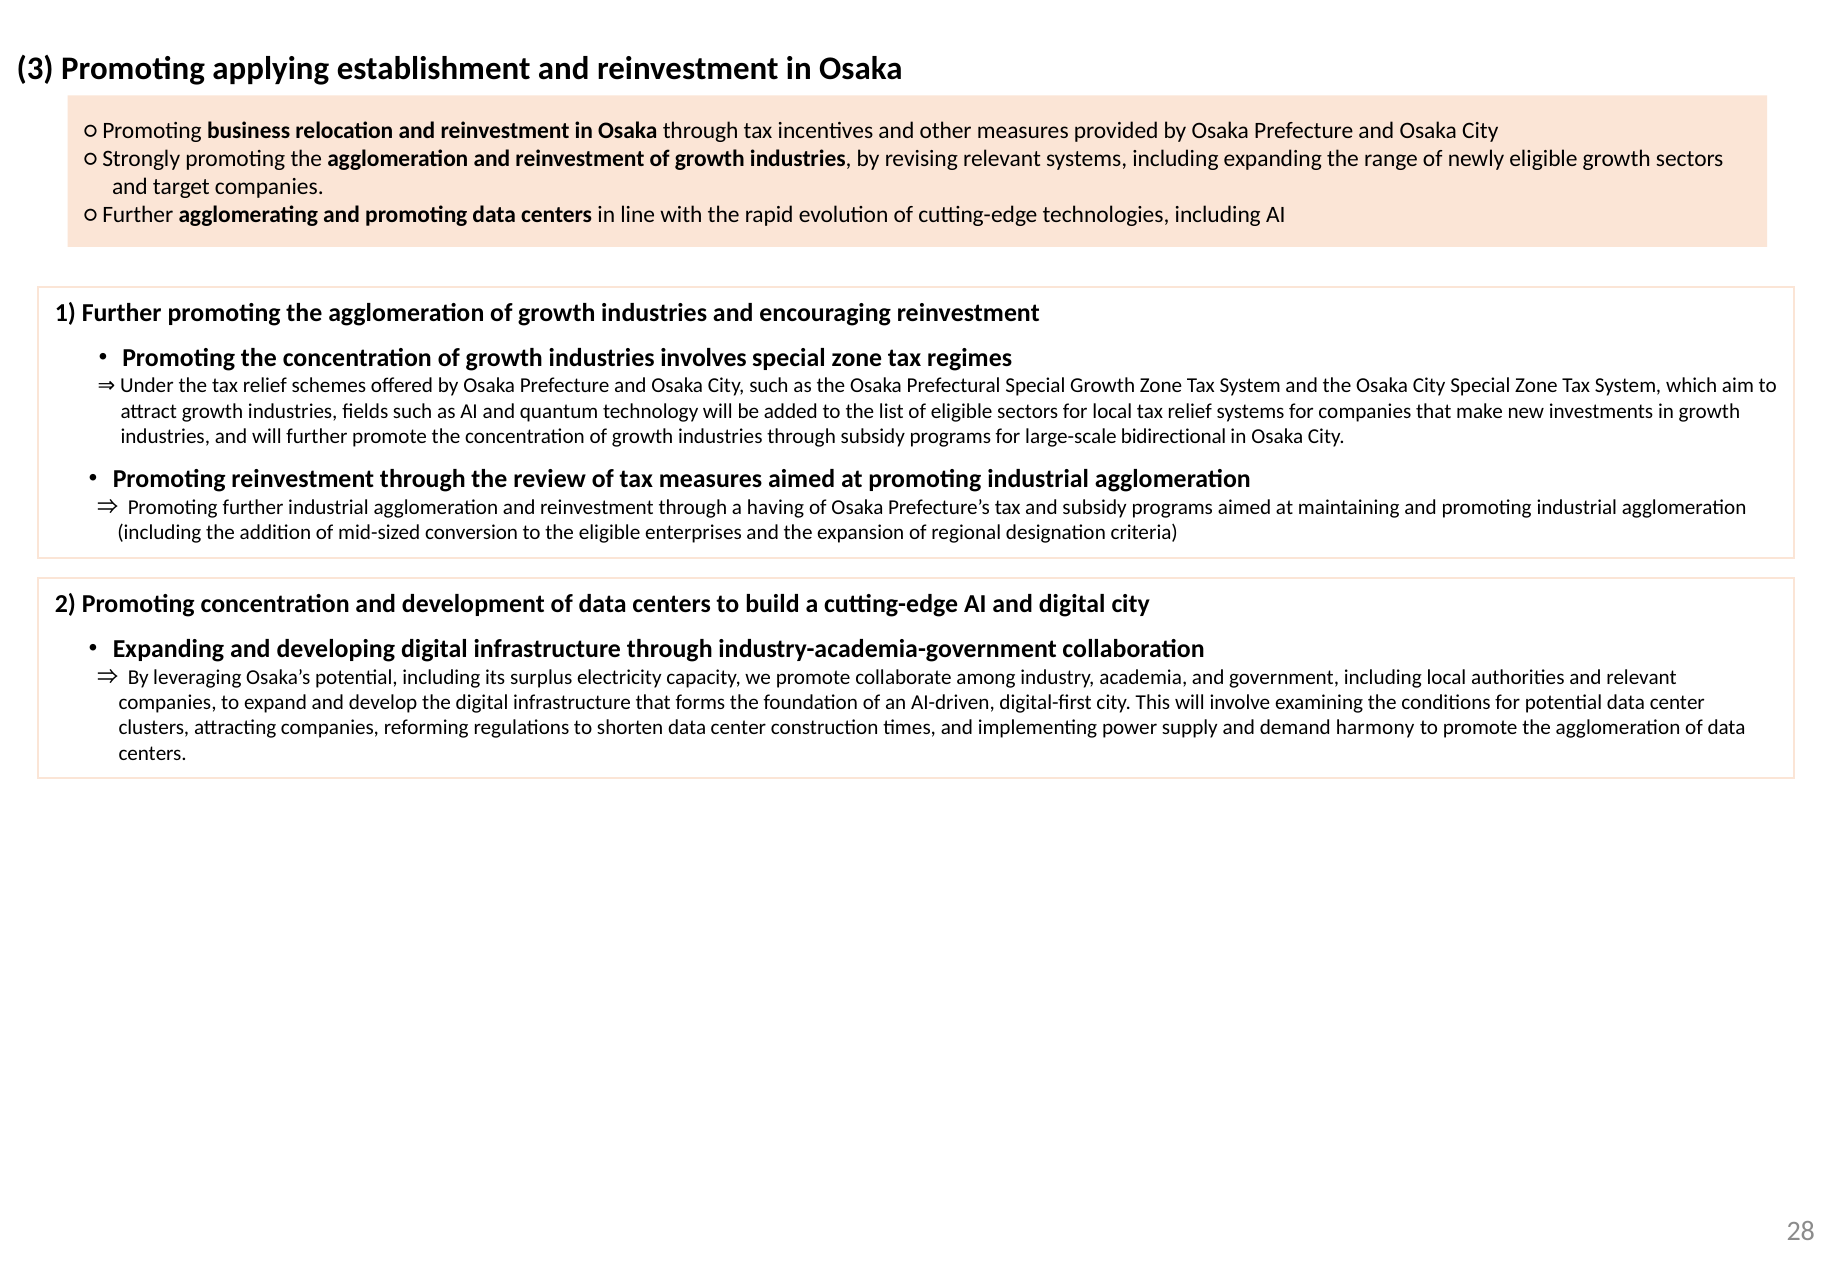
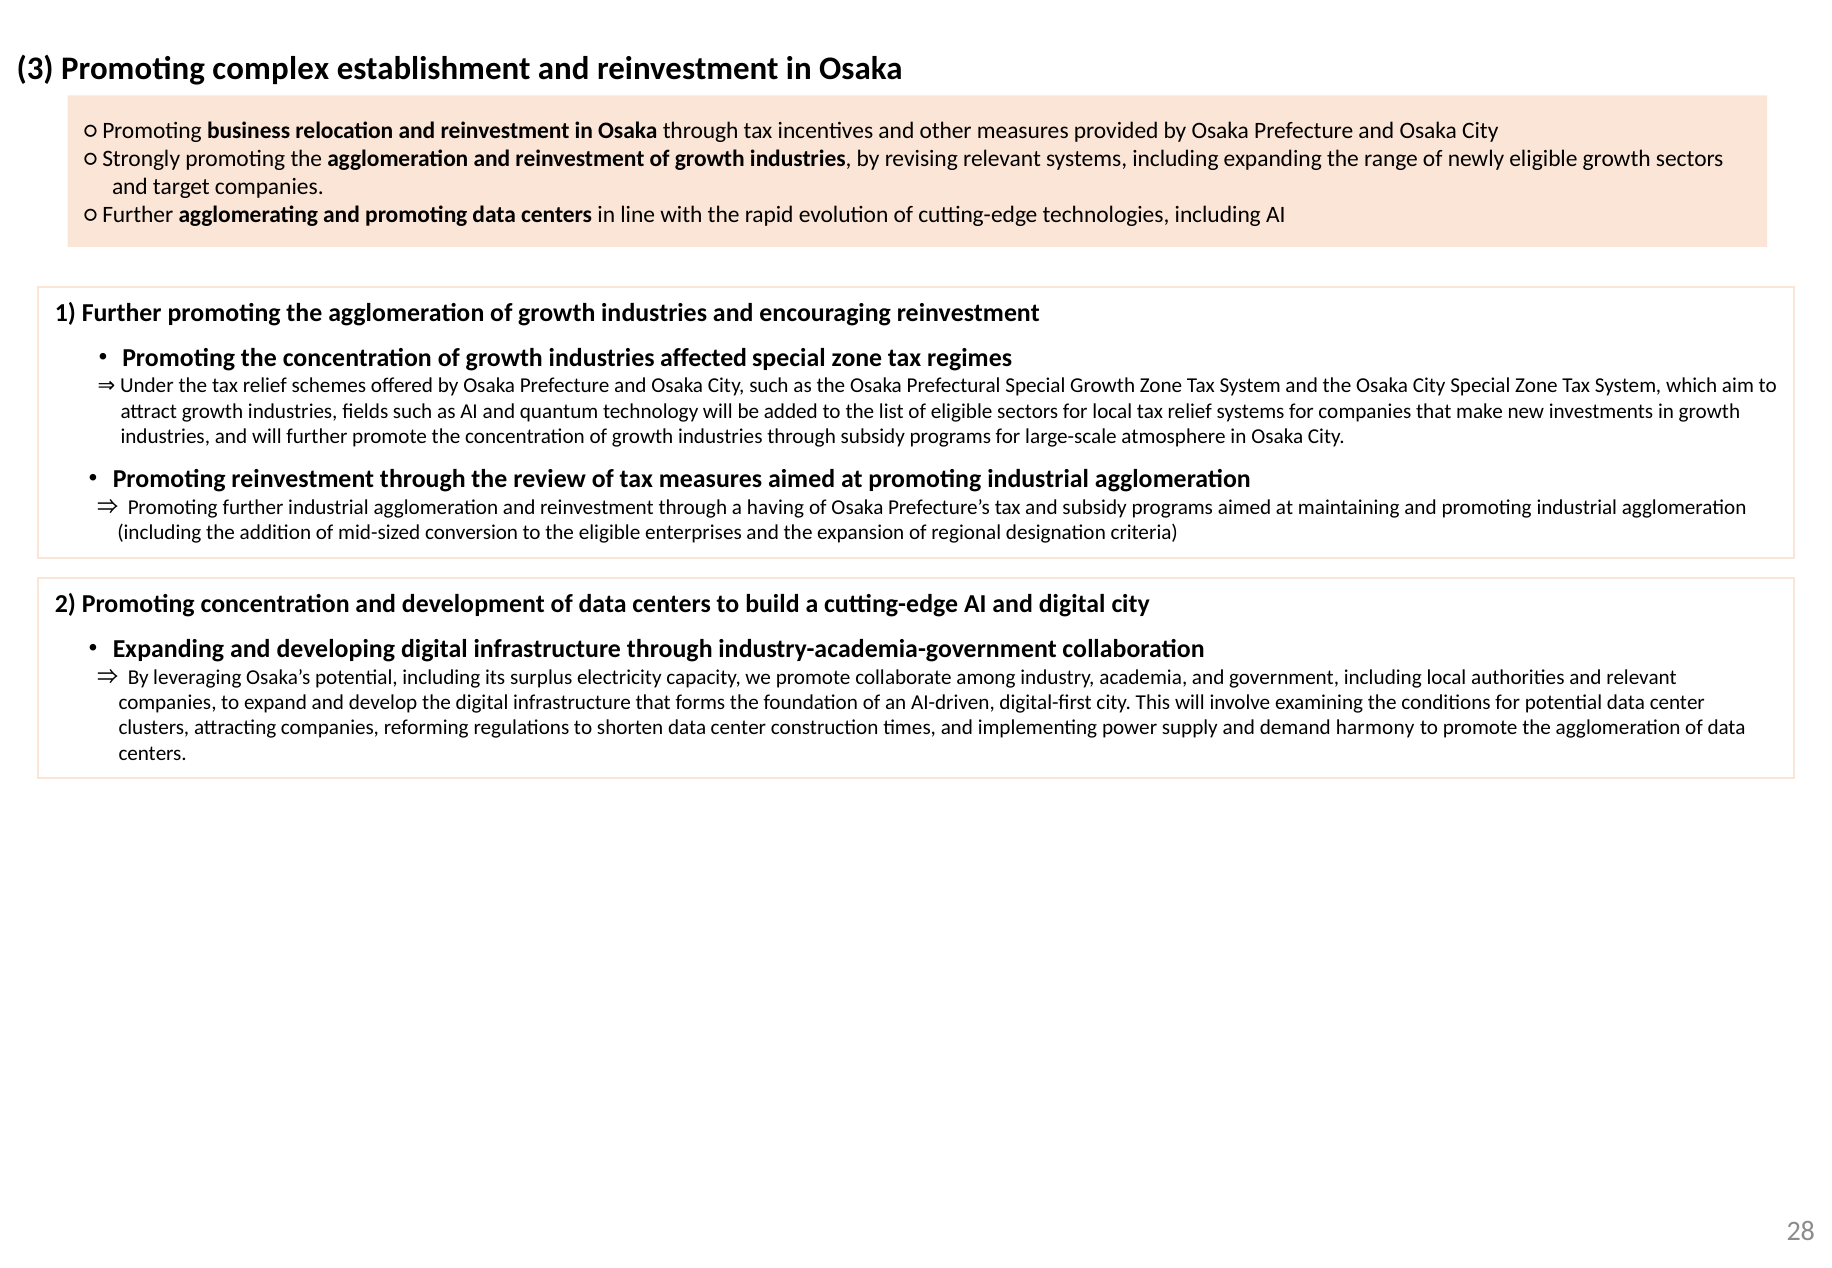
applying: applying -> complex
involves: involves -> affected
bidirectional: bidirectional -> atmosphere
